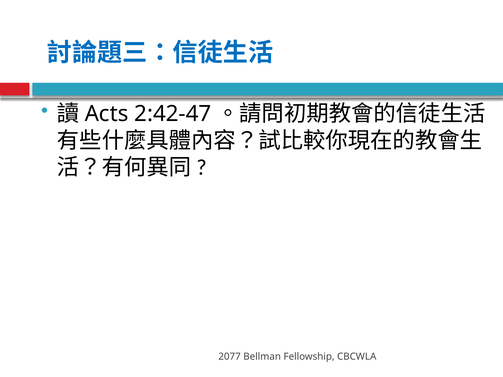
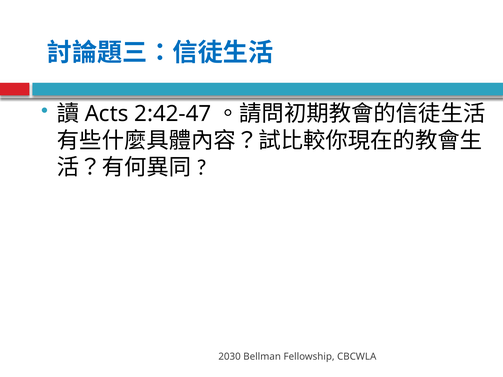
2077: 2077 -> 2030
